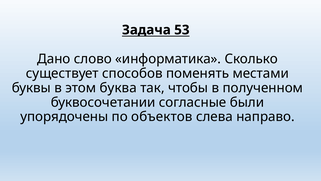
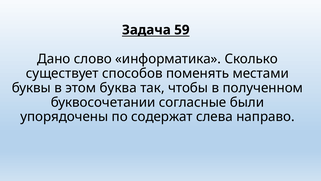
53: 53 -> 59
объектов: объектов -> содержат
